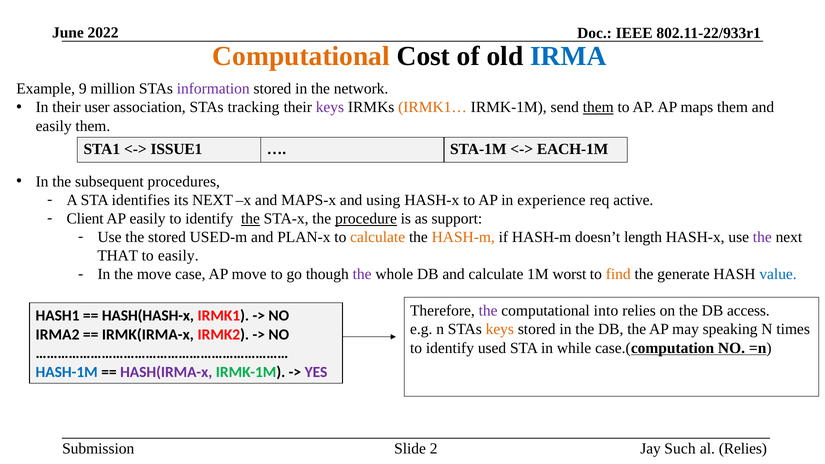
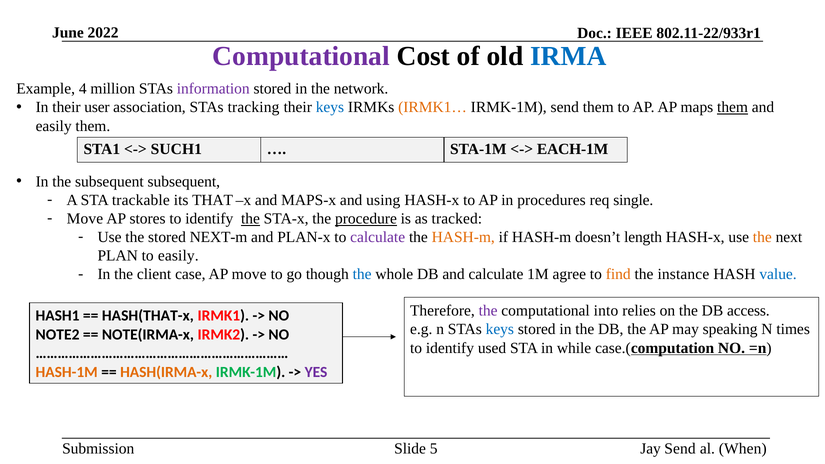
Computational at (301, 56) colour: orange -> purple
9: 9 -> 4
keys at (330, 107) colour: purple -> blue
them at (598, 107) underline: present -> none
them at (733, 107) underline: none -> present
ISSUE1: ISSUE1 -> SUCH1
subsequent procedures: procedures -> subsequent
identifies: identifies -> trackable
its NEXT: NEXT -> THAT
experience: experience -> procedures
active: active -> single
Client at (85, 219): Client -> Move
AP easily: easily -> stores
support: support -> tracked
USED-m: USED-m -> NEXT-m
calculate at (378, 237) colour: orange -> purple
the at (762, 237) colour: purple -> orange
THAT: THAT -> PLAN
the move: move -> client
the at (362, 274) colour: purple -> blue
worst: worst -> agree
generate: generate -> instance
HASH(HASH-x: HASH(HASH-x -> HASH(THAT-x
keys at (500, 329) colour: orange -> blue
IRMA2: IRMA2 -> NOTE2
IRMK(IRMA-x: IRMK(IRMA-x -> NOTE(IRMA-x
HASH-1M colour: blue -> orange
HASH(IRMA-x colour: purple -> orange
2: 2 -> 5
Jay Such: Such -> Send
al Relies: Relies -> When
